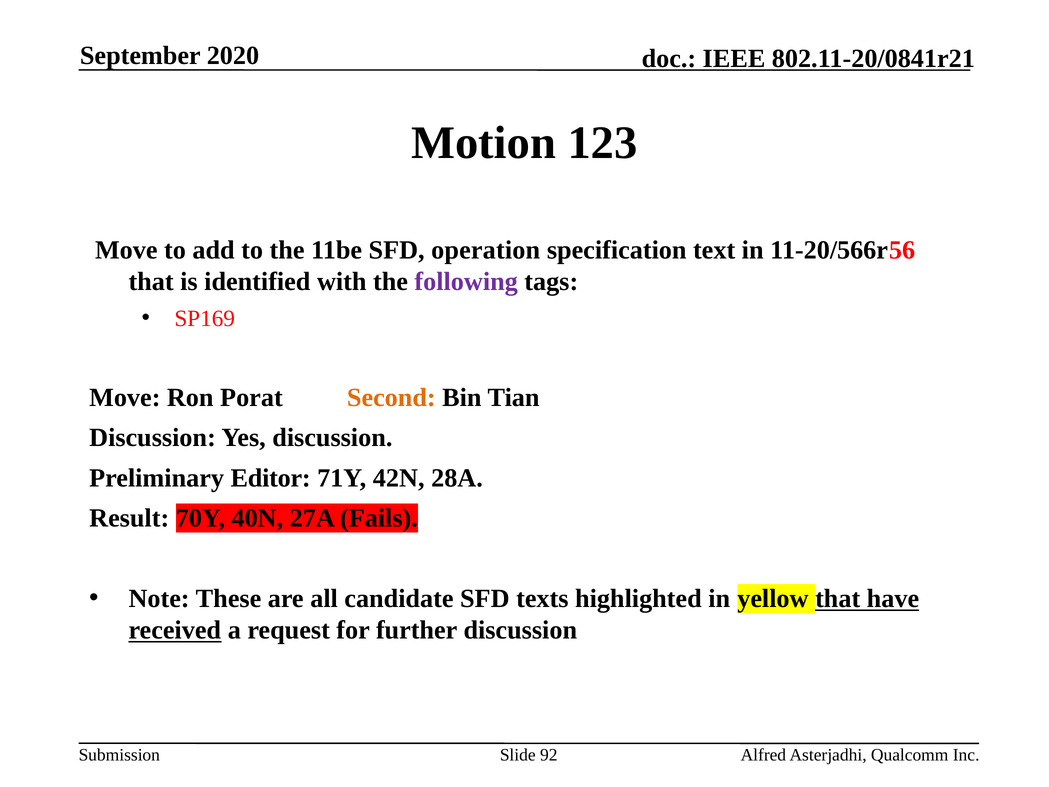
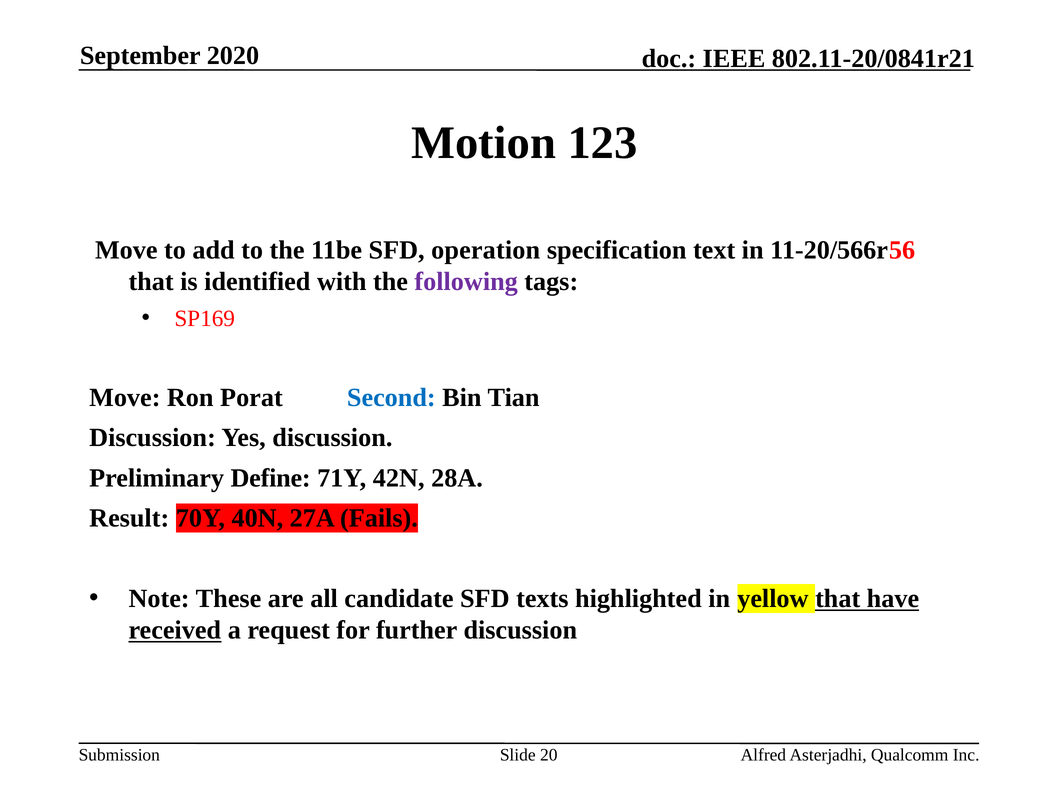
Second colour: orange -> blue
Editor: Editor -> Define
92: 92 -> 20
